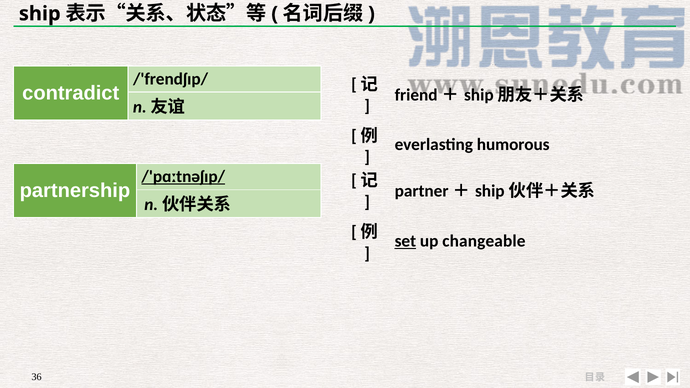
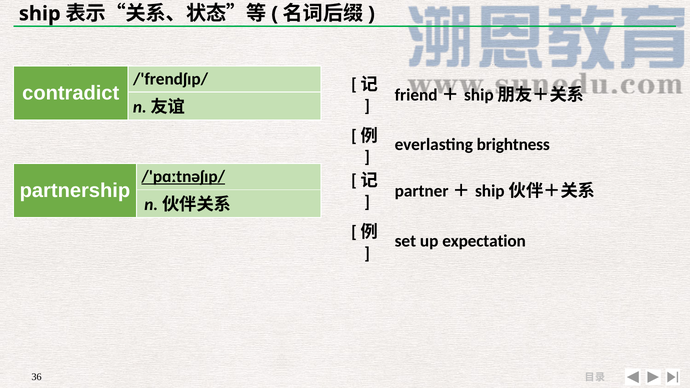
humorous: humorous -> brightness
set underline: present -> none
changeable: changeable -> expectation
